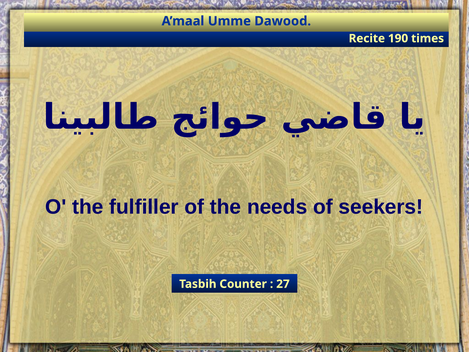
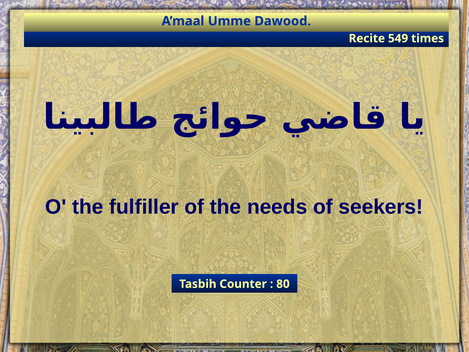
190: 190 -> 549
27: 27 -> 80
